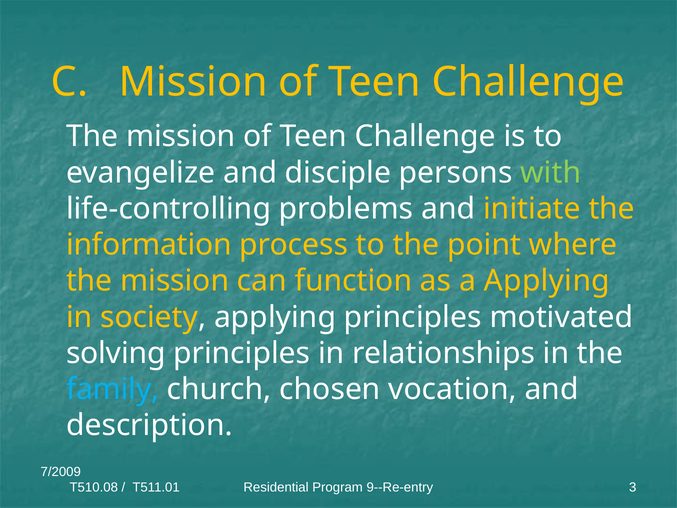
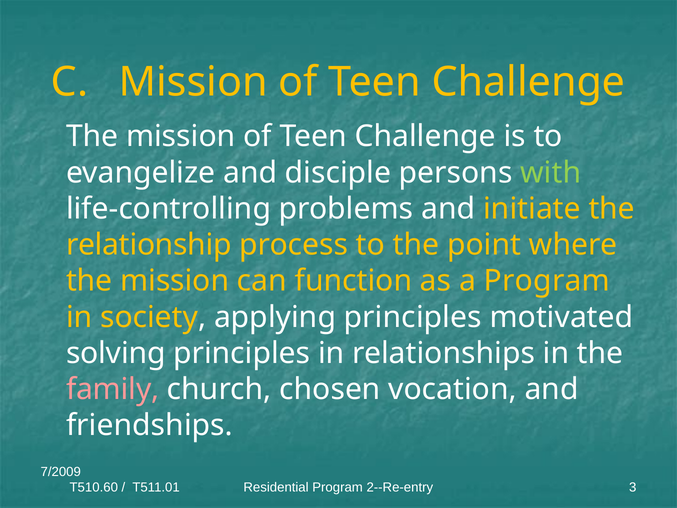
information: information -> relationship
a Applying: Applying -> Program
family colour: light blue -> pink
description: description -> friendships
T510.08: T510.08 -> T510.60
9--Re-entry: 9--Re-entry -> 2--Re-entry
